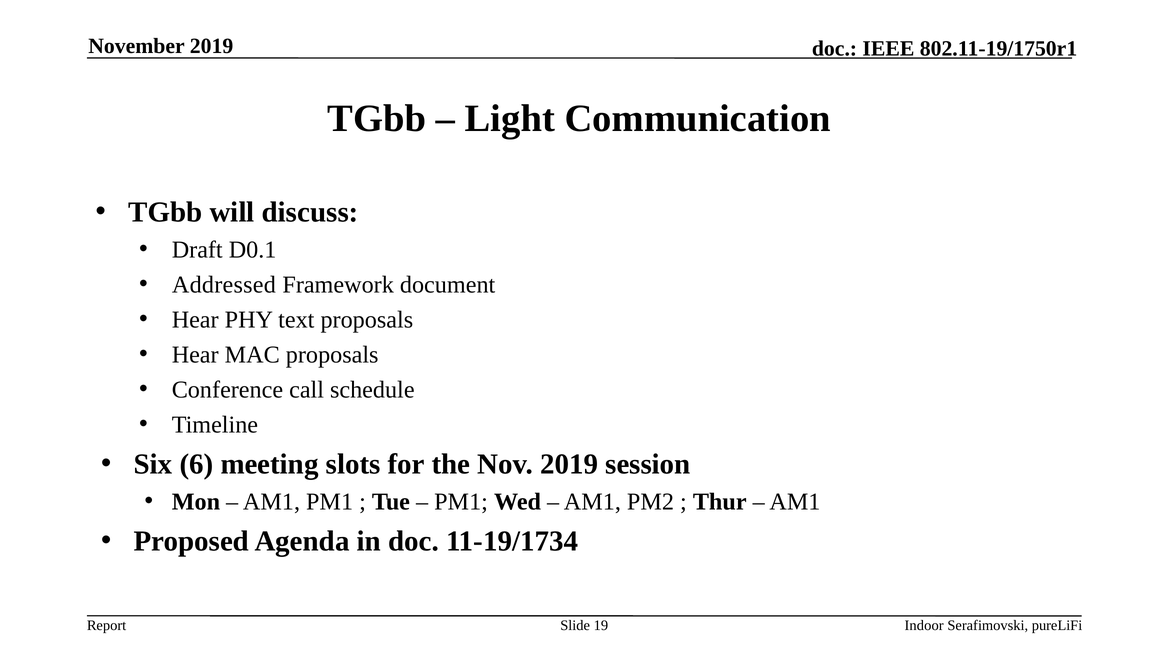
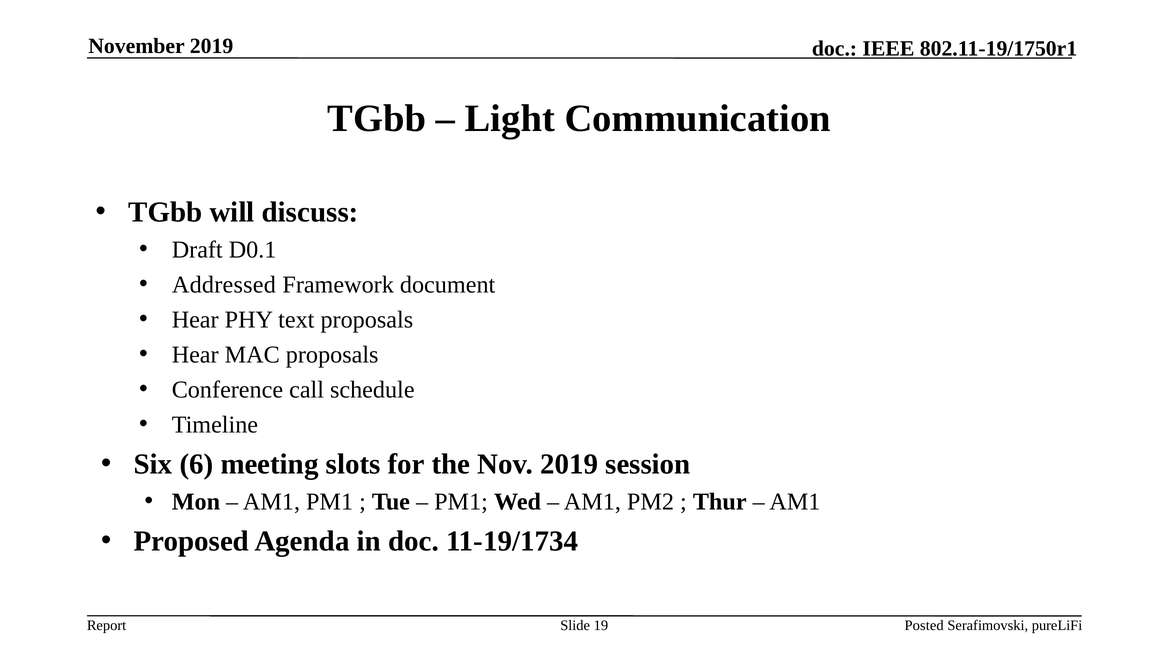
Indoor: Indoor -> Posted
